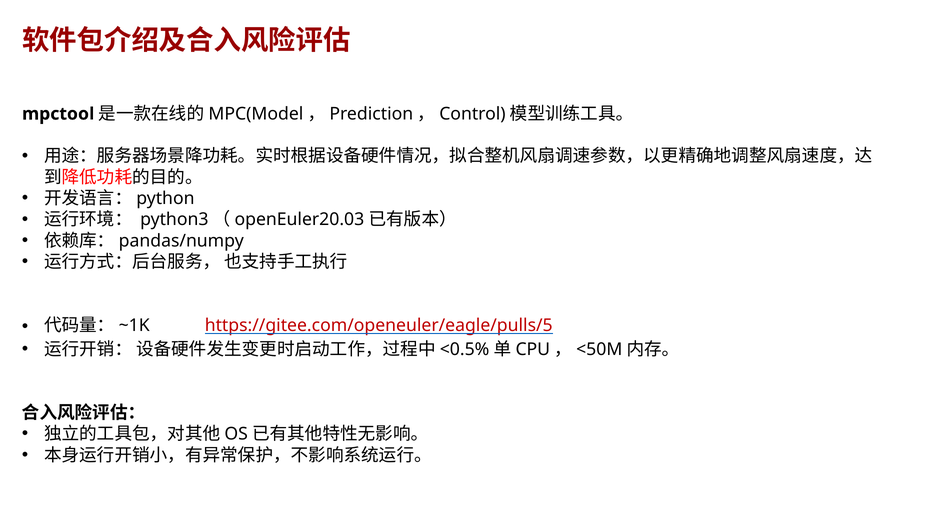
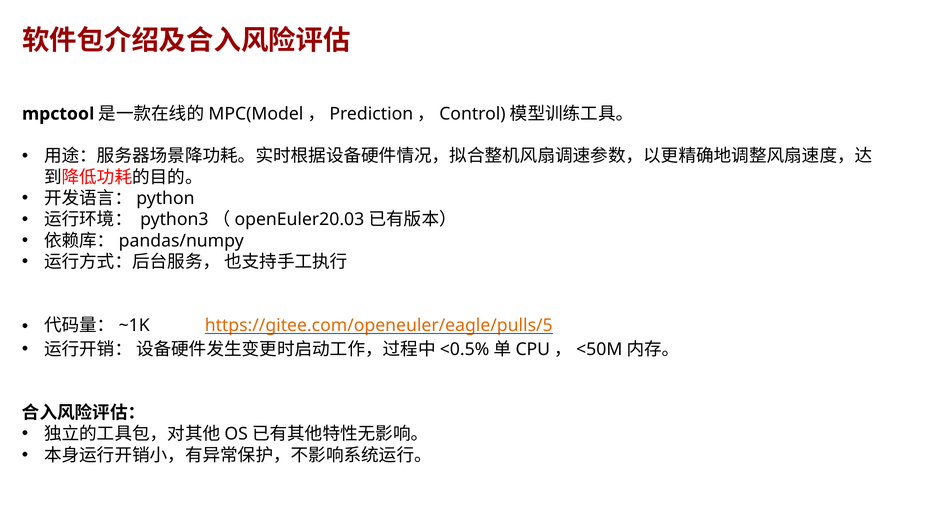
https://gitee.com/openeuler/eagle/pulls/5 colour: red -> orange
